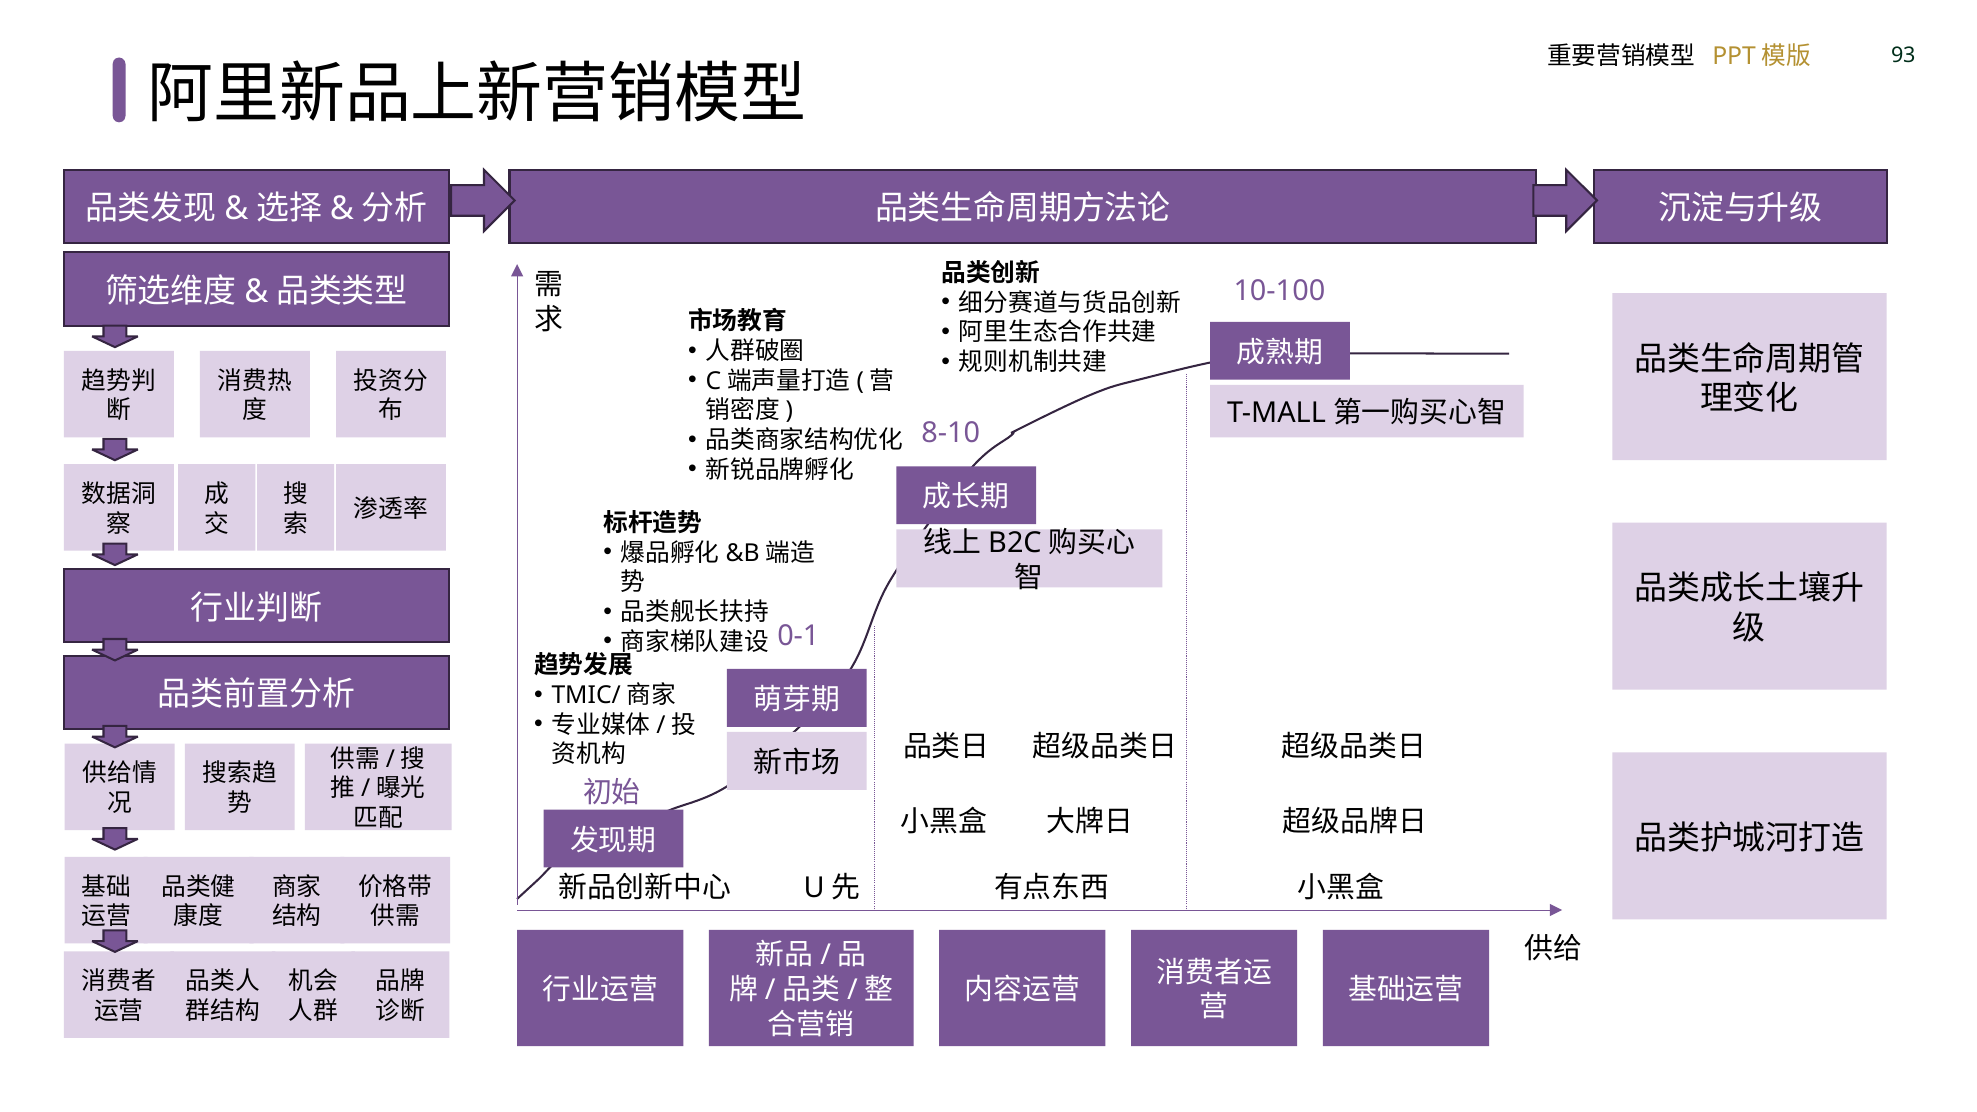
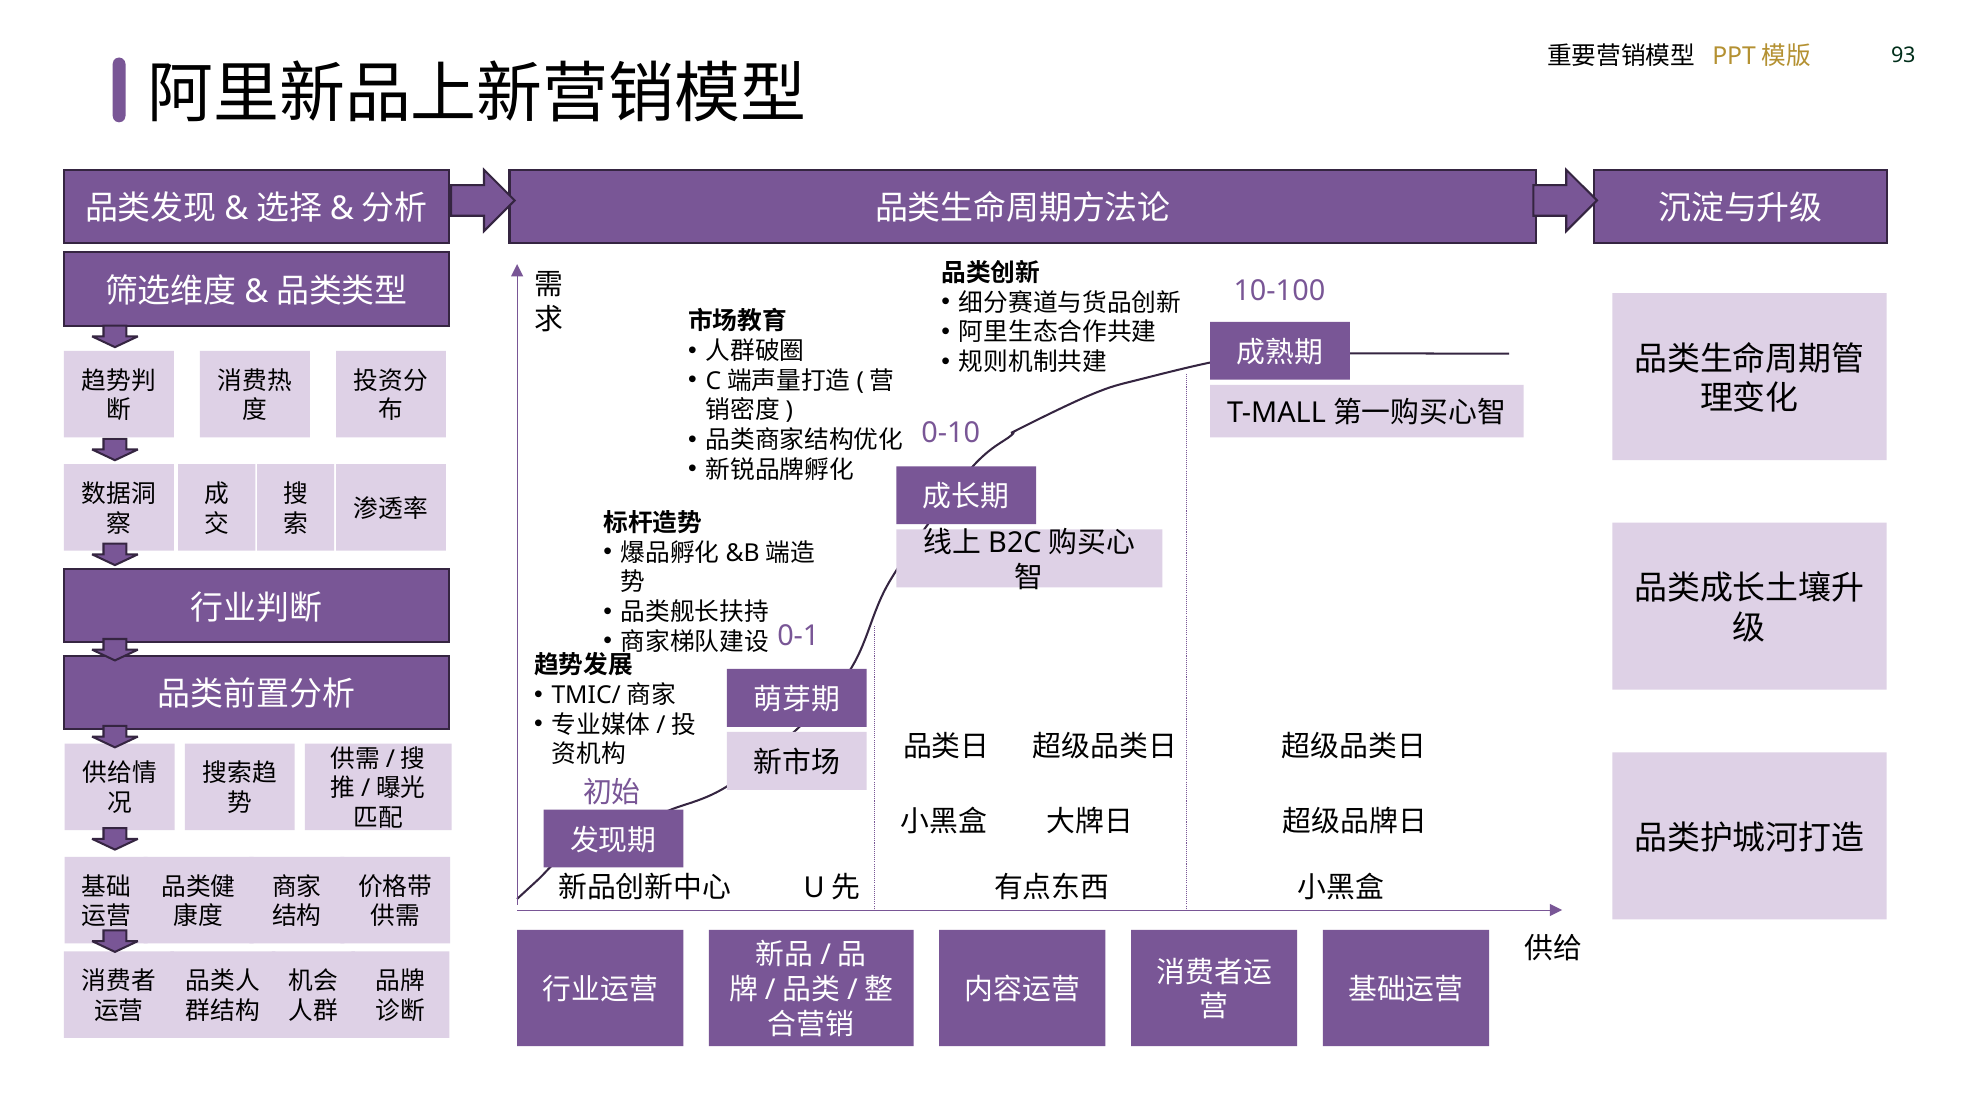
8-10: 8-10 -> 0-10
